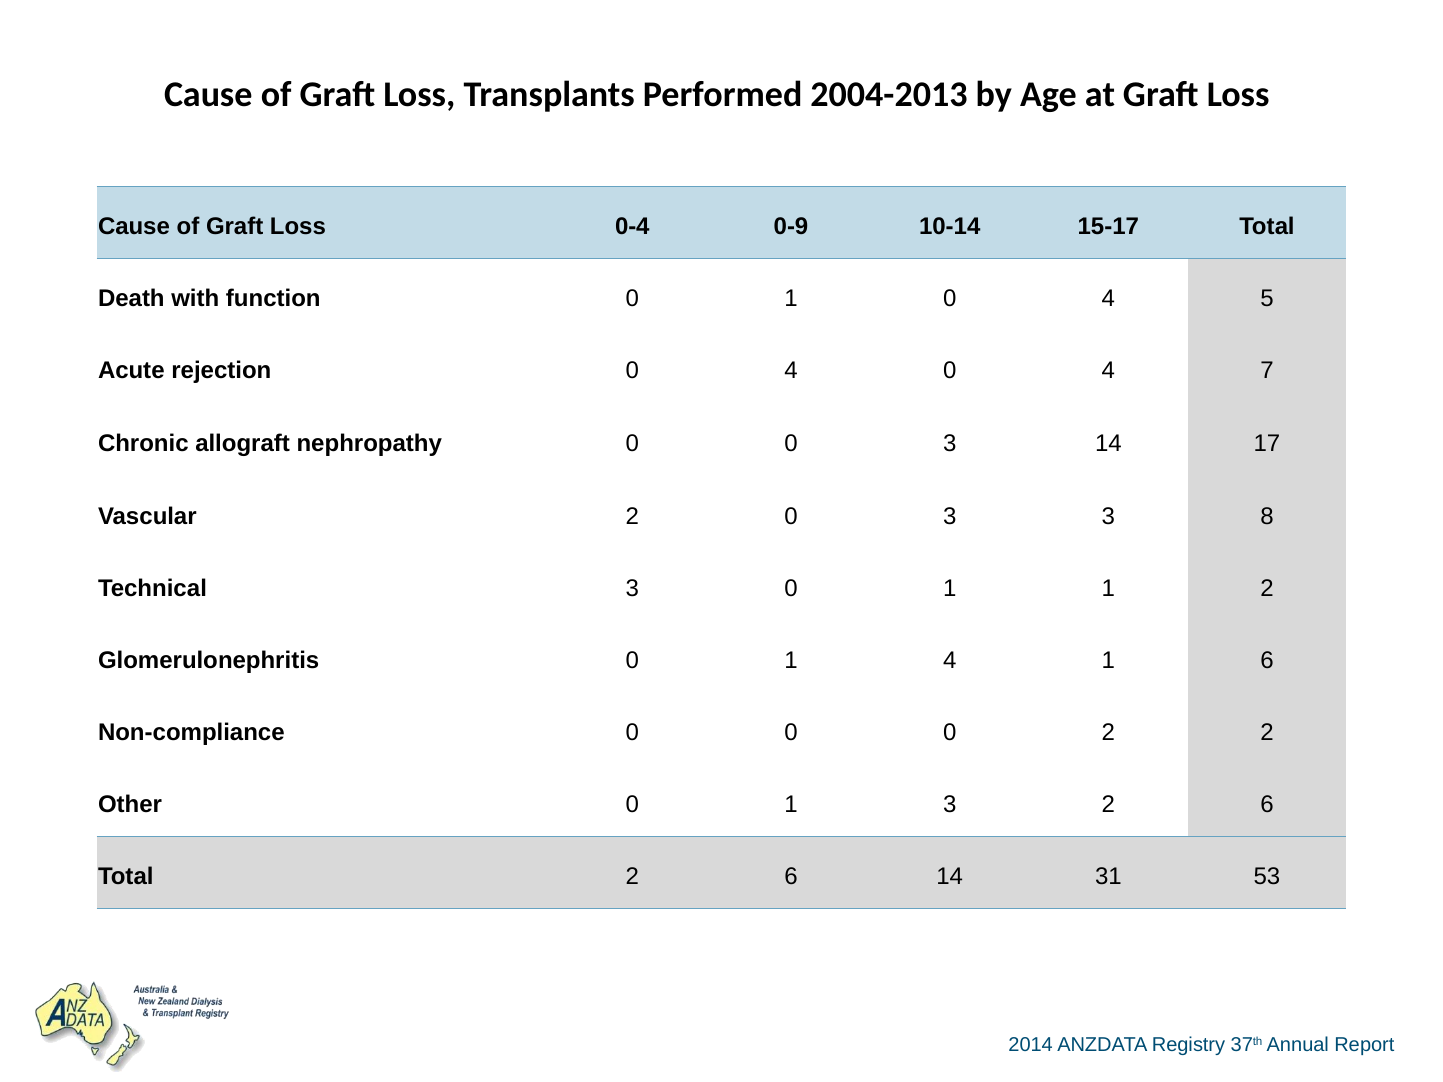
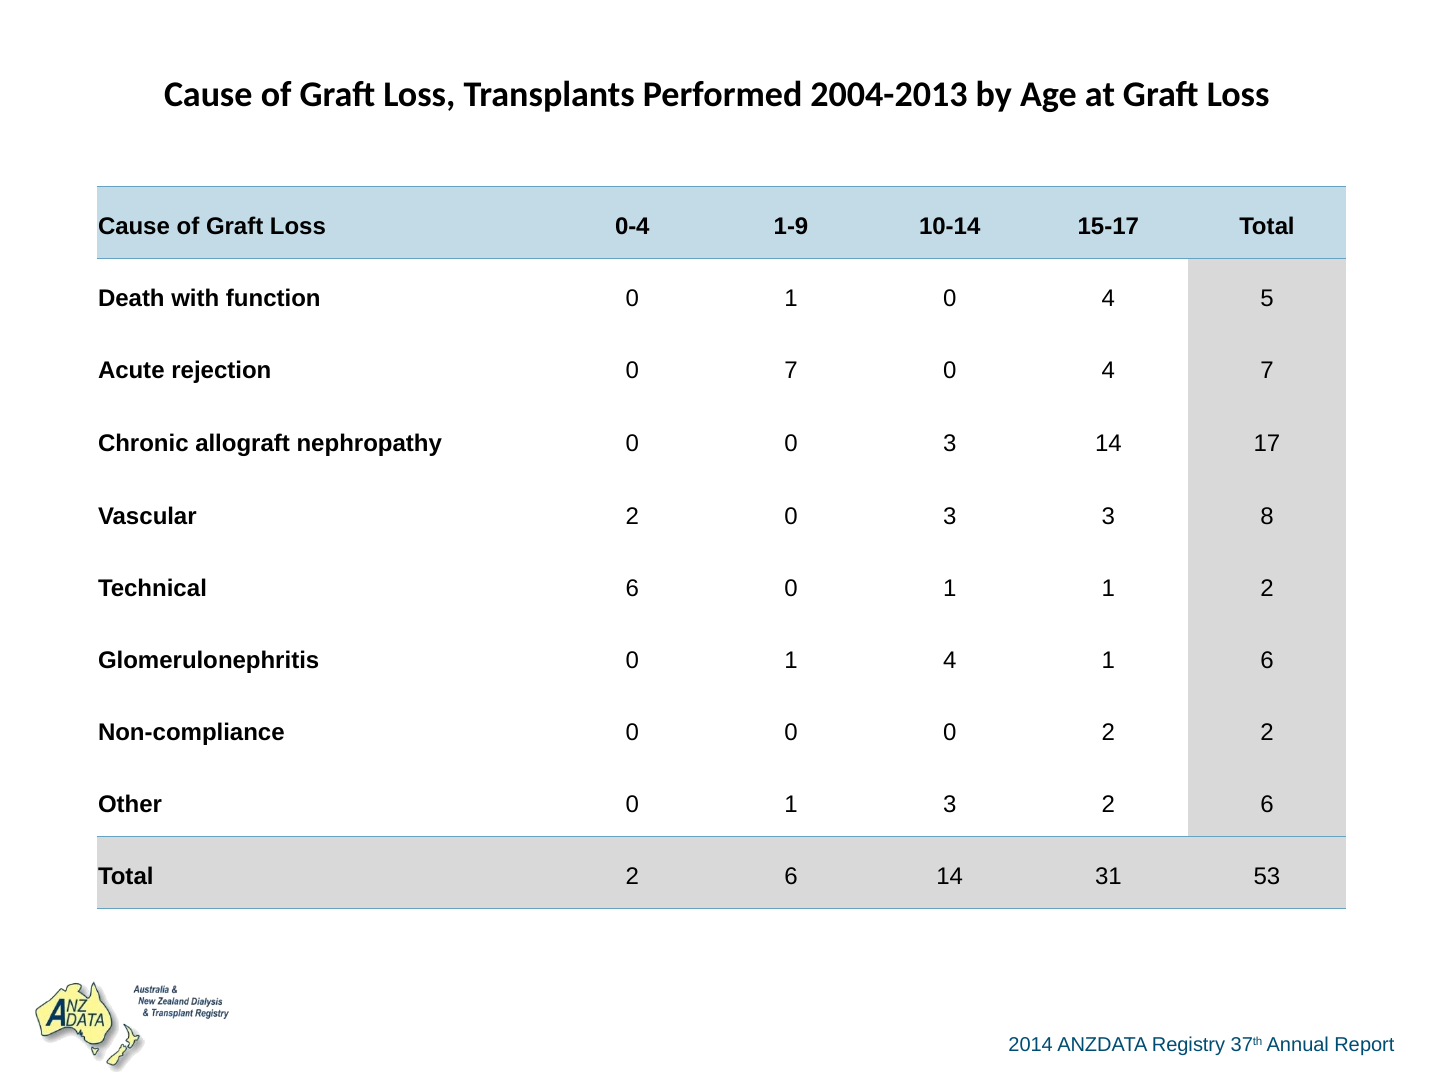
0-9: 0-9 -> 1-9
rejection 0 4: 4 -> 7
Technical 3: 3 -> 6
